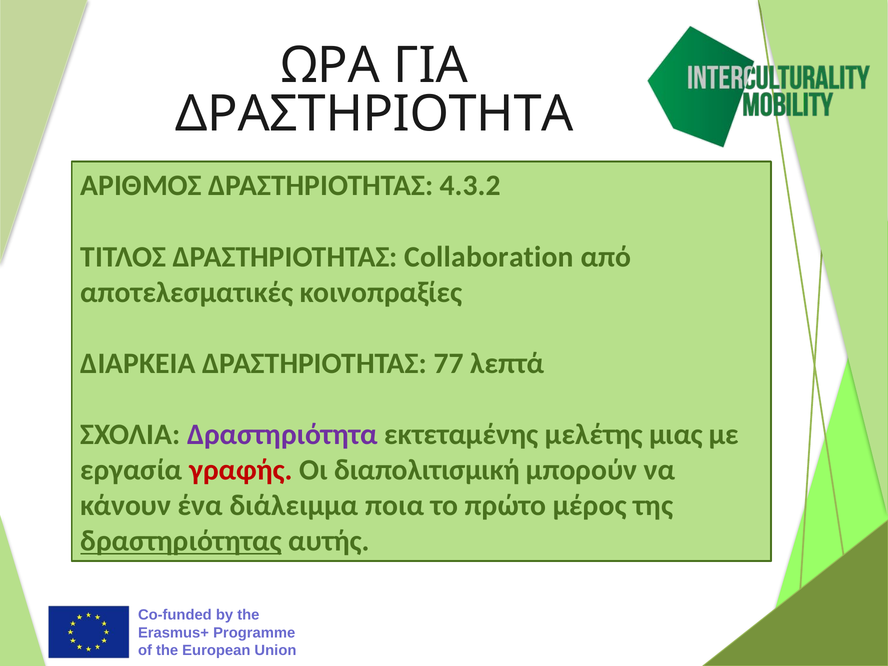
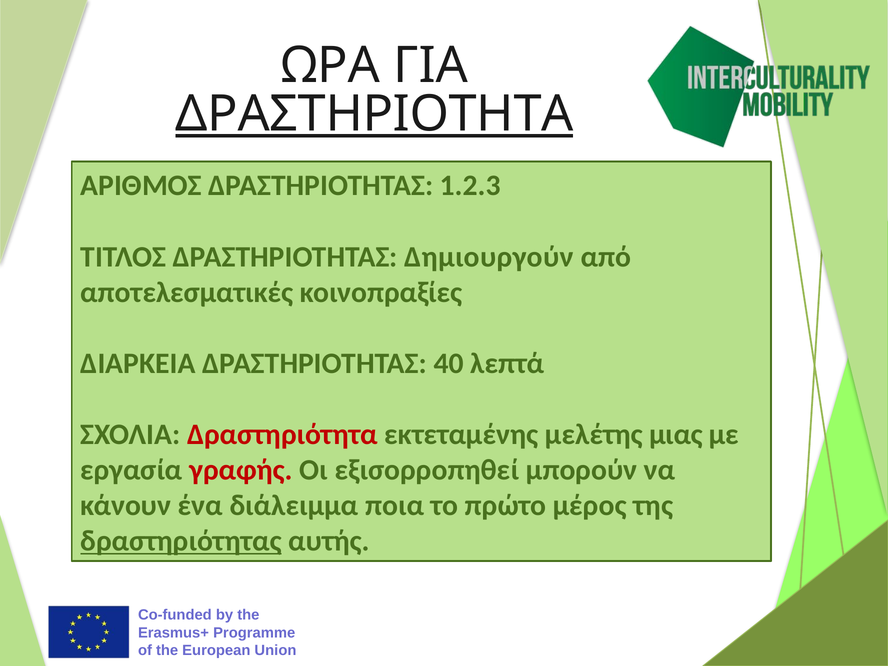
ΔΡΑΣΤΗΡΙΟΤΗΤΑ underline: none -> present
4.3.2: 4.3.2 -> 1.2.3
Collaboration: Collaboration -> Δημιουργούν
77: 77 -> 40
Δραστηριότητα colour: purple -> red
διαπολιτισμική: διαπολιτισμική -> εξισορροπηθεί
